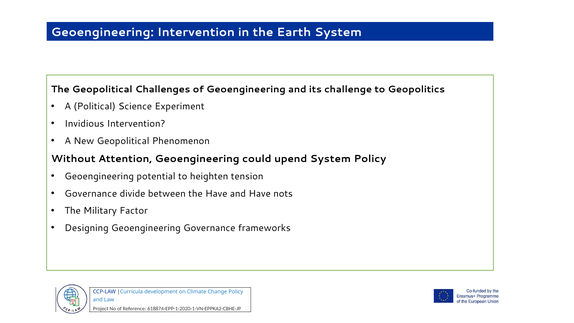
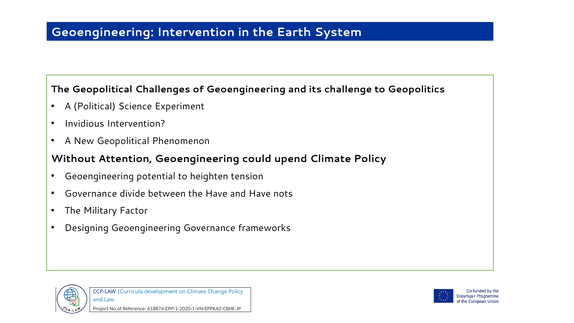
upend System: System -> Climate
